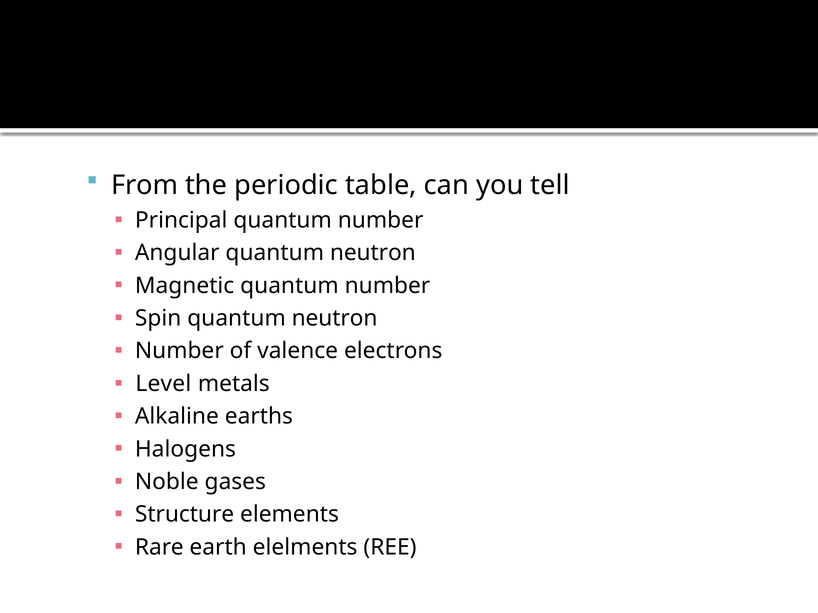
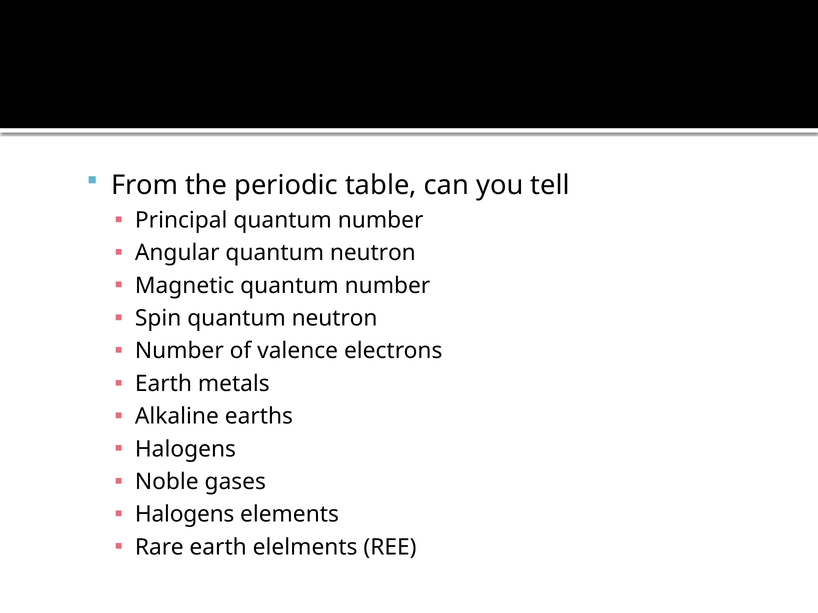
Level at (163, 384): Level -> Earth
Structure at (185, 515): Structure -> Halogens
